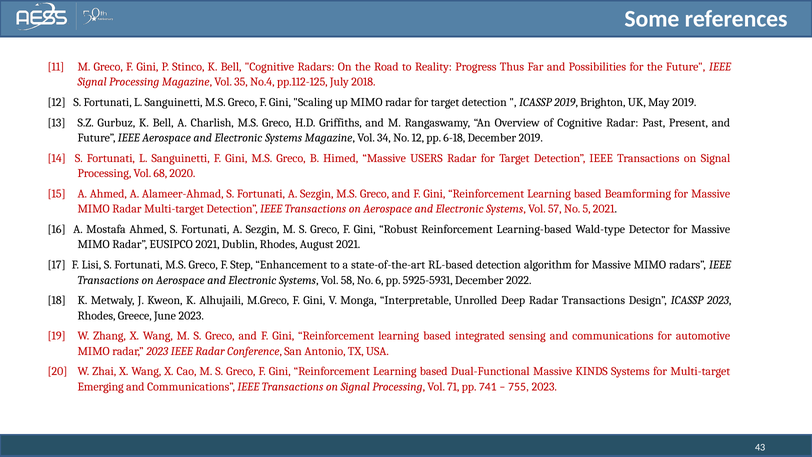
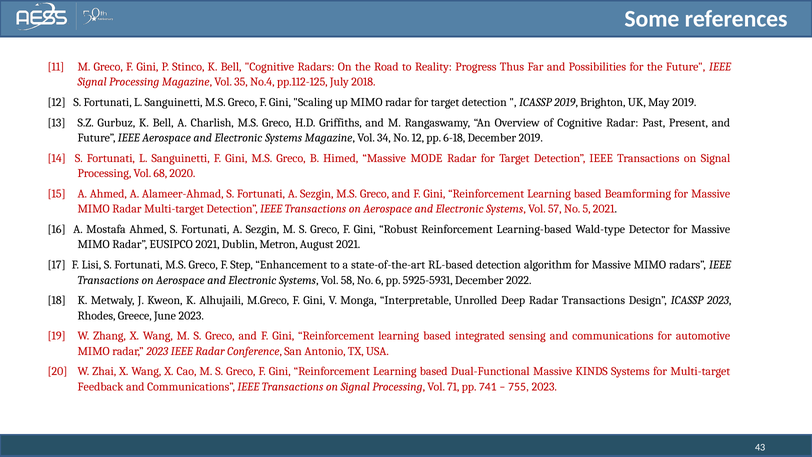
USERS: USERS -> MODE
Dublin Rhodes: Rhodes -> Metron
Emerging: Emerging -> Feedback
